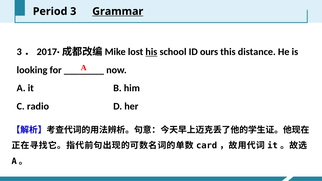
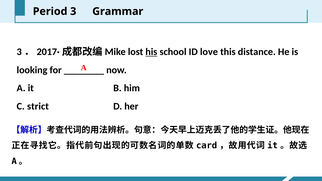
Grammar underline: present -> none
ours: ours -> love
radio: radio -> strict
